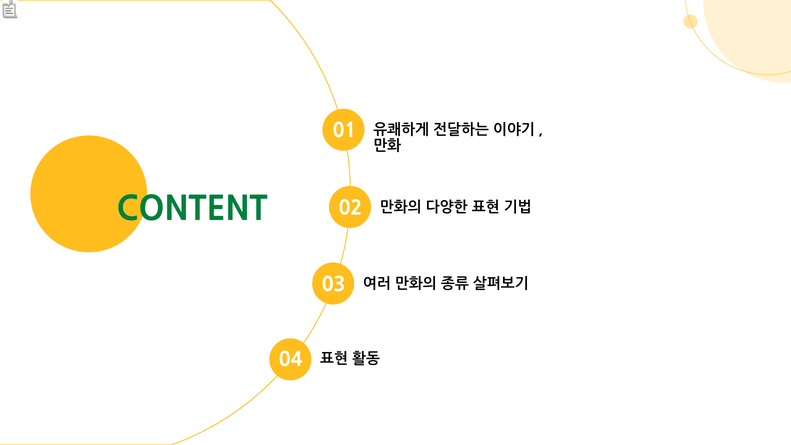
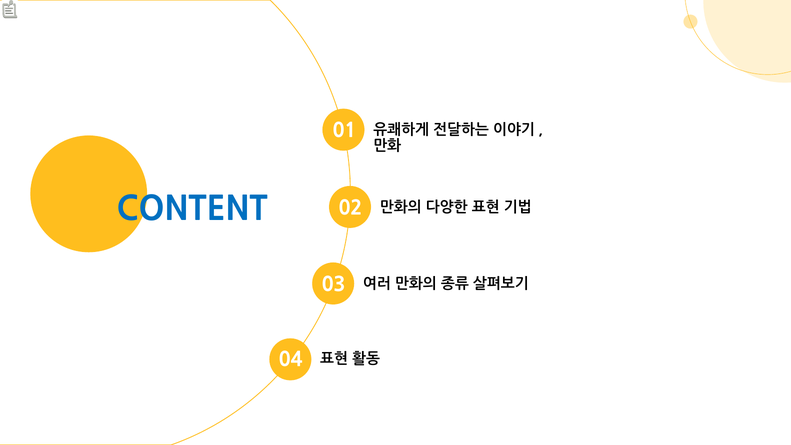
CONTENT colour: green -> blue
